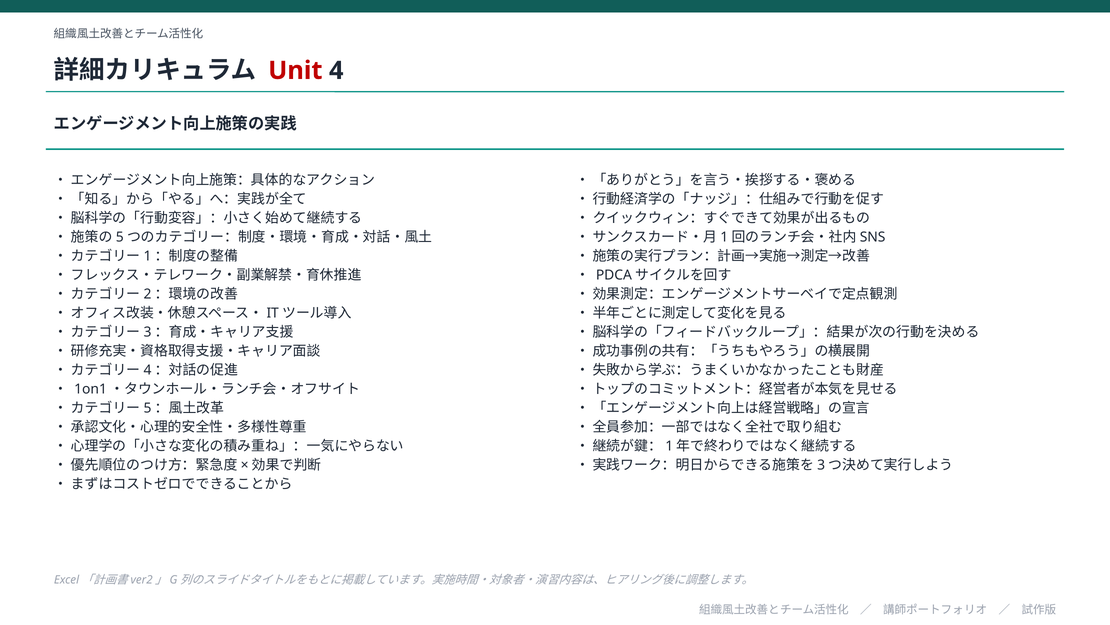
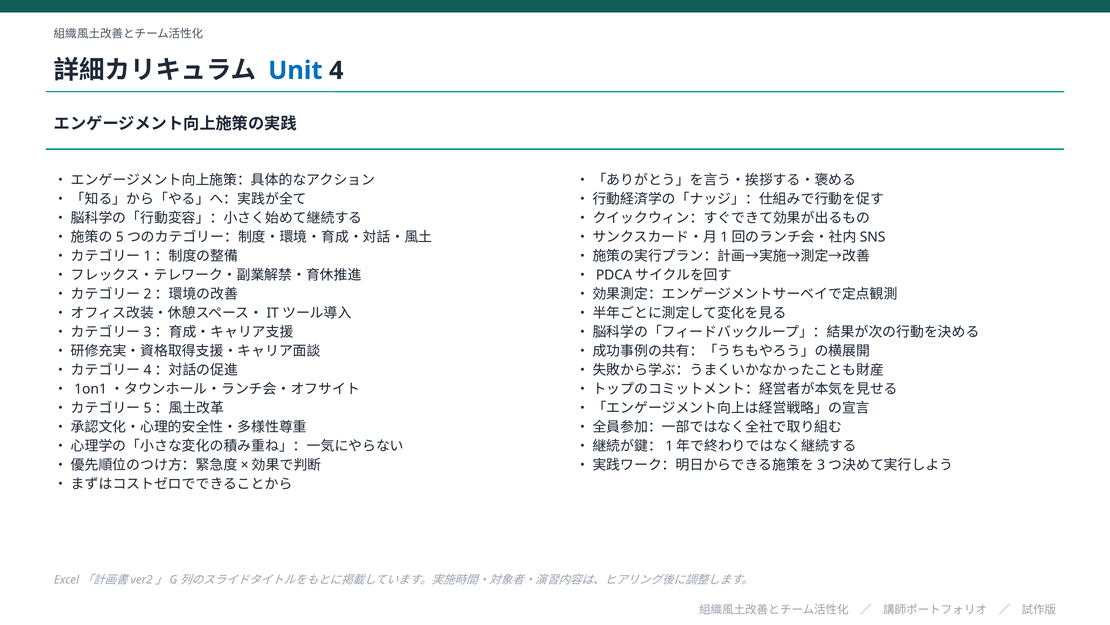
Unit colour: red -> blue
